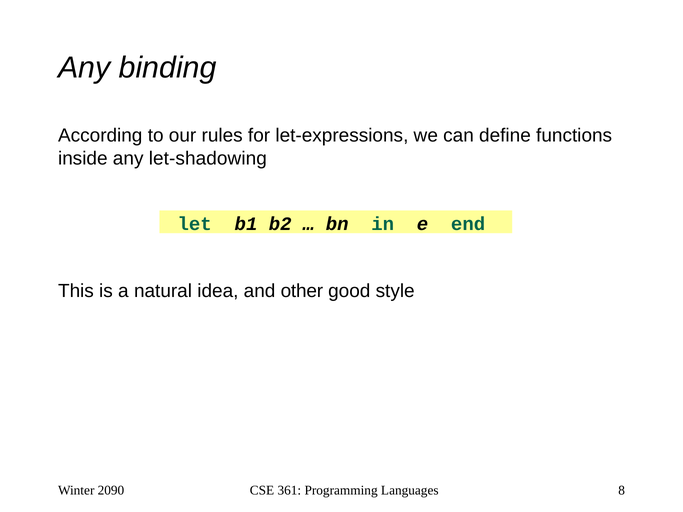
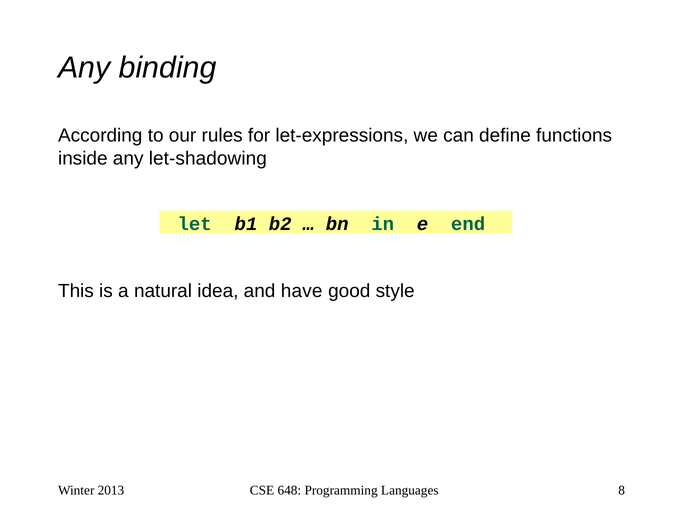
other: other -> have
2090: 2090 -> 2013
361: 361 -> 648
